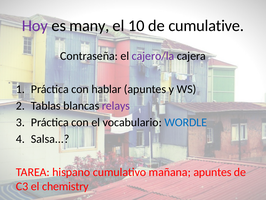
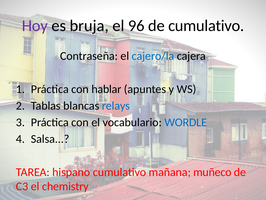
many: many -> bruja
10: 10 -> 96
de cumulative: cumulative -> cumulativo
cajero/la colour: purple -> blue
relays colour: purple -> blue
mañana apuntes: apuntes -> muñeco
